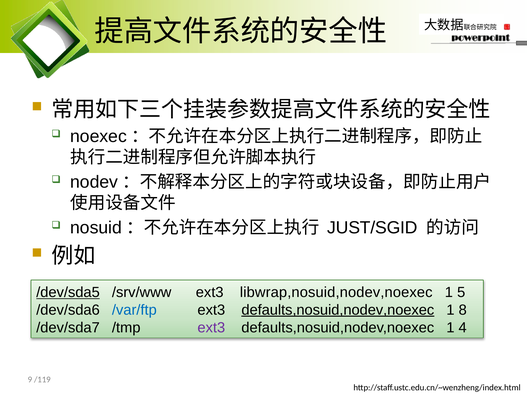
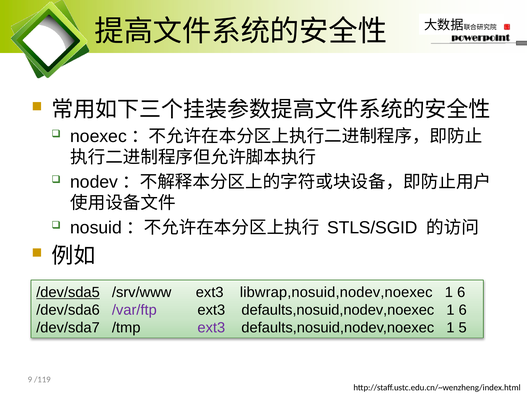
JUST/SGID: JUST/SGID -> STLS/SGID
5 at (461, 293): 5 -> 6
/var/ftp colour: blue -> purple
defaults,nosuid,nodev,noexec at (338, 310) underline: present -> none
8 at (463, 310): 8 -> 6
4: 4 -> 5
